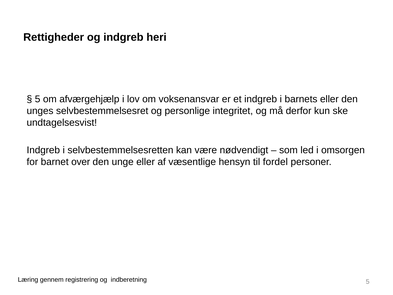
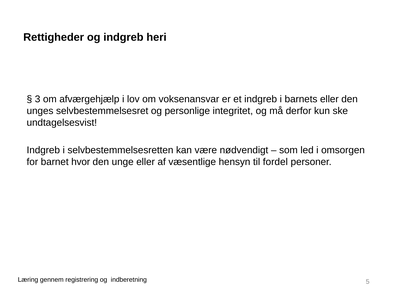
5 at (38, 99): 5 -> 3
over: over -> hvor
